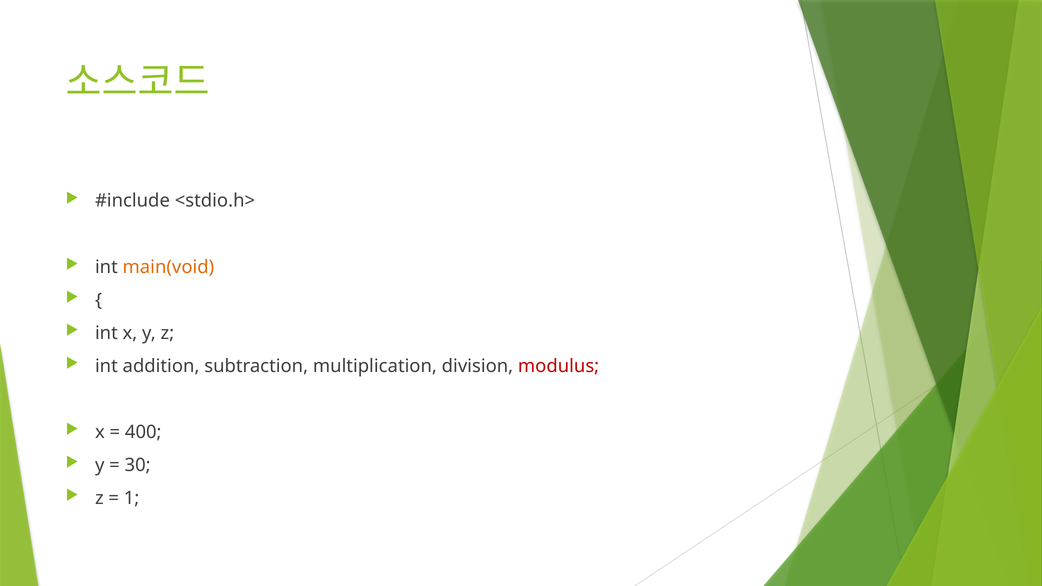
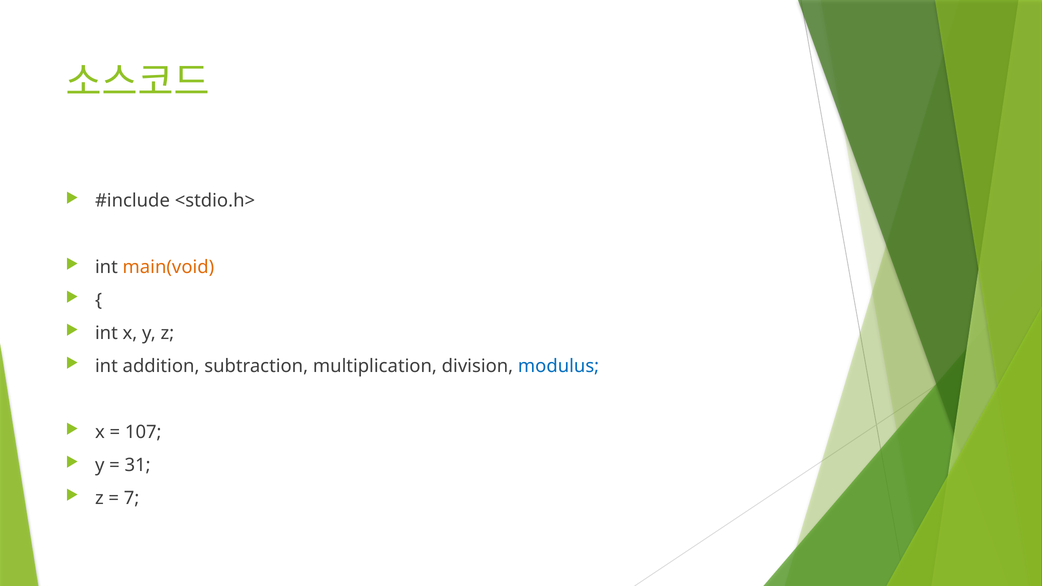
modulus colour: red -> blue
400: 400 -> 107
30: 30 -> 31
1: 1 -> 7
